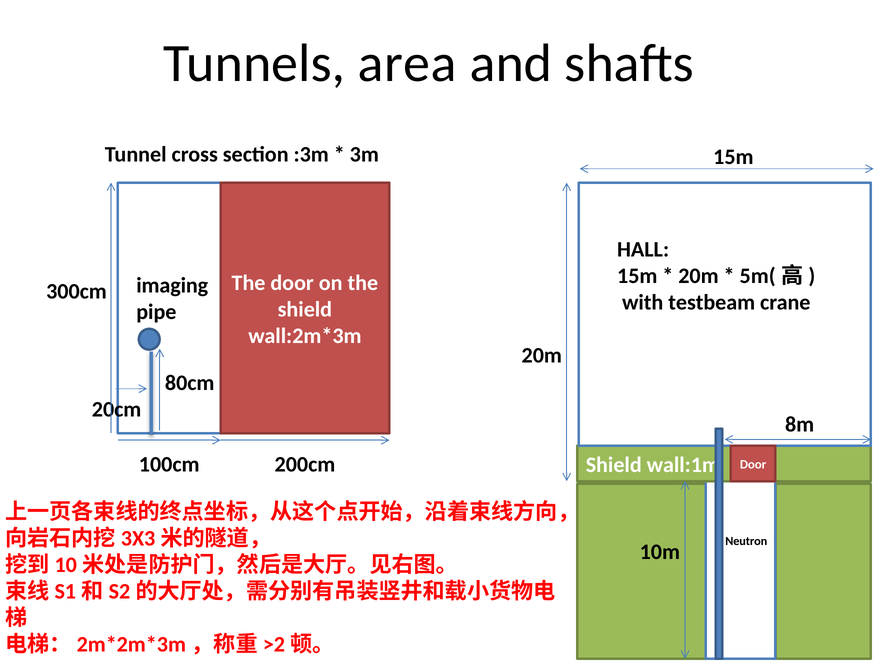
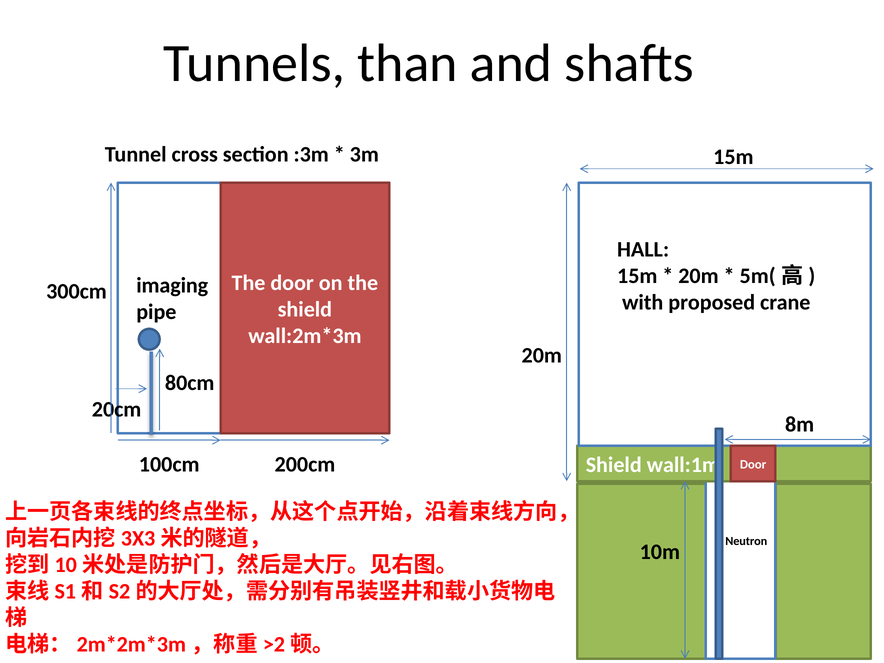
area: area -> than
testbeam: testbeam -> proposed
